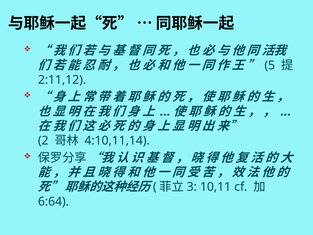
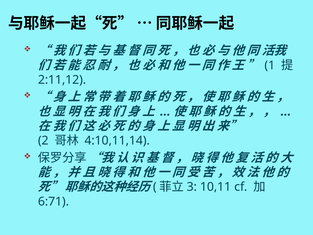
5: 5 -> 1
6:64: 6:64 -> 6:71
